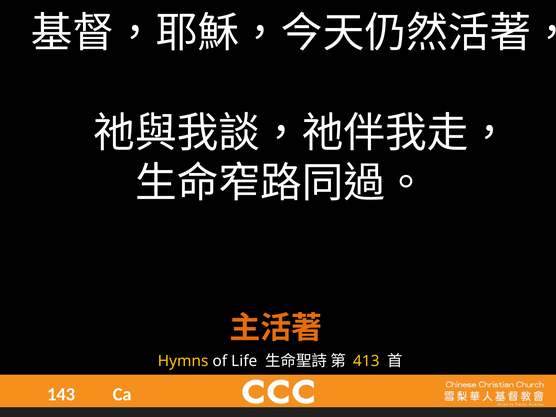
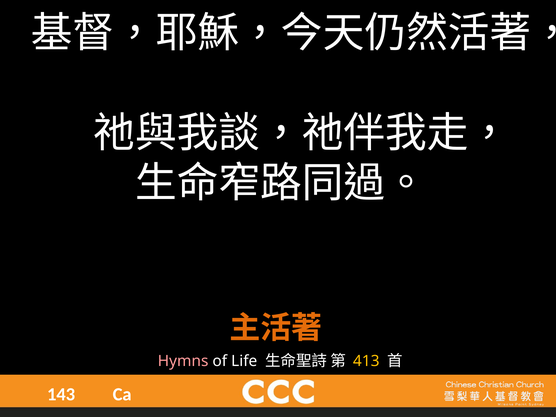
Hymns colour: yellow -> pink
